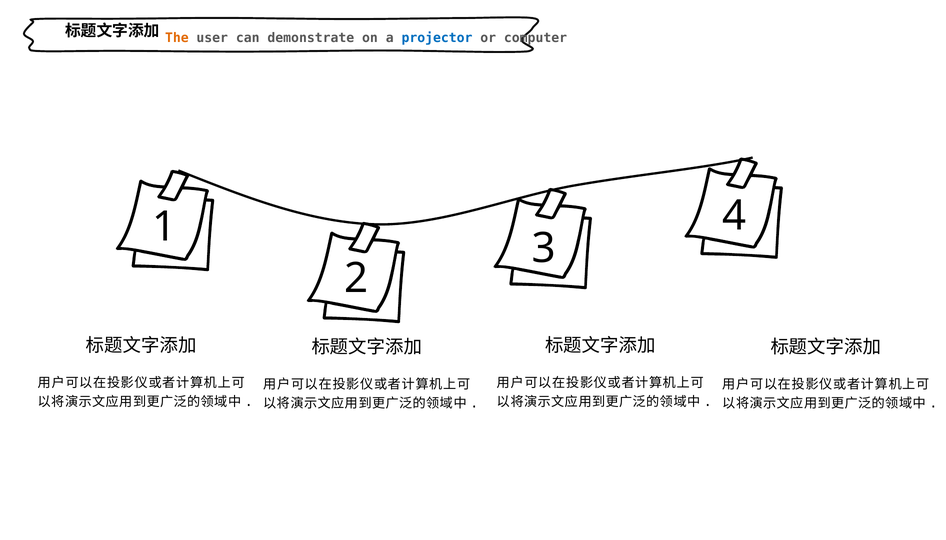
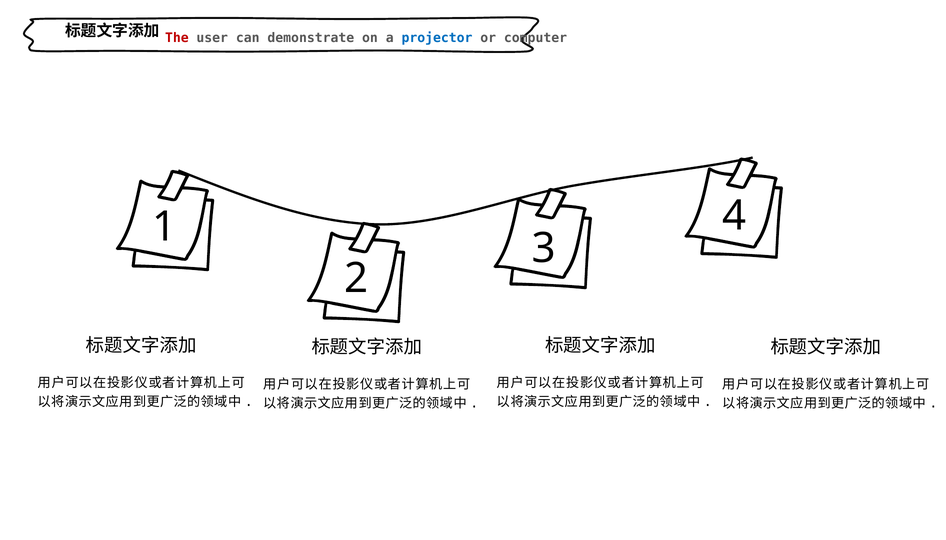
The colour: orange -> red
